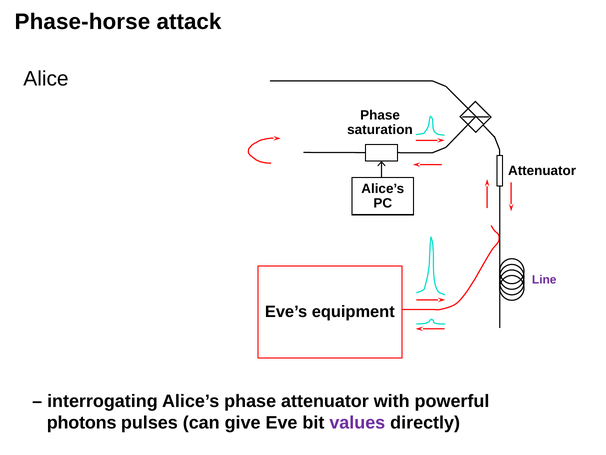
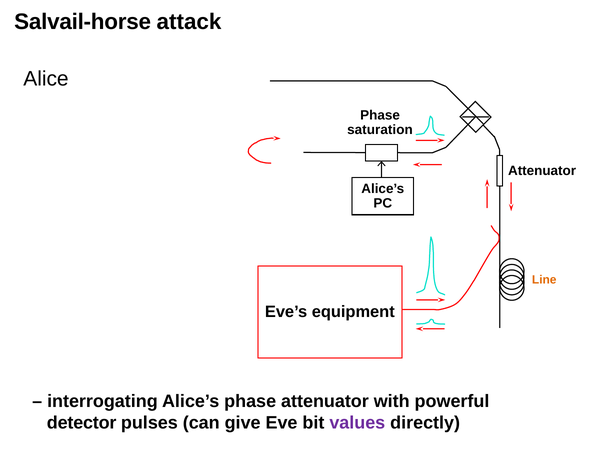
Phase-horse: Phase-horse -> Salvail-horse
Line colour: purple -> orange
photons: photons -> detector
